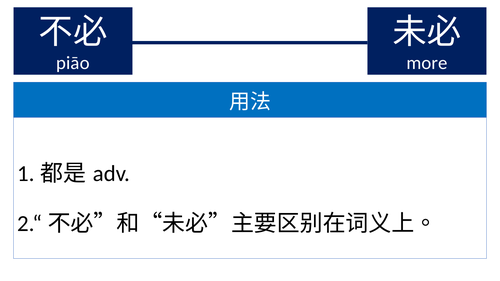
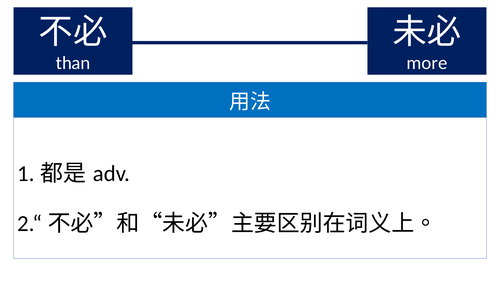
piāo: piāo -> than
